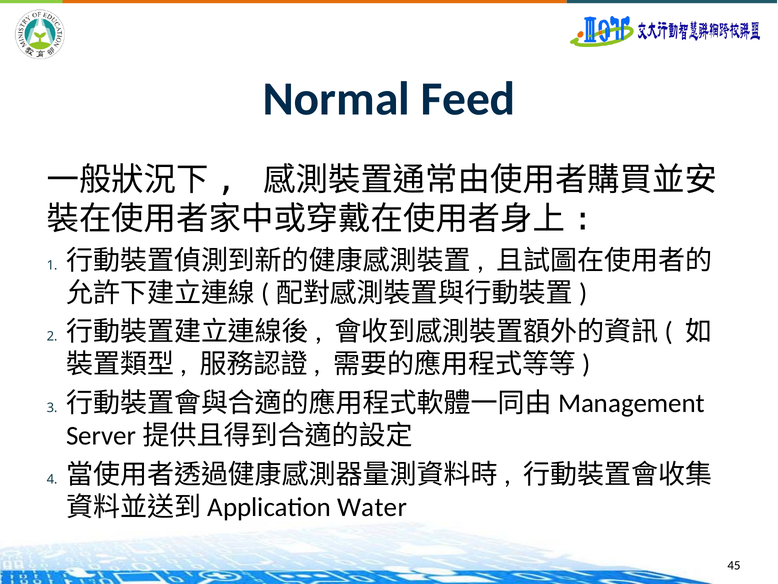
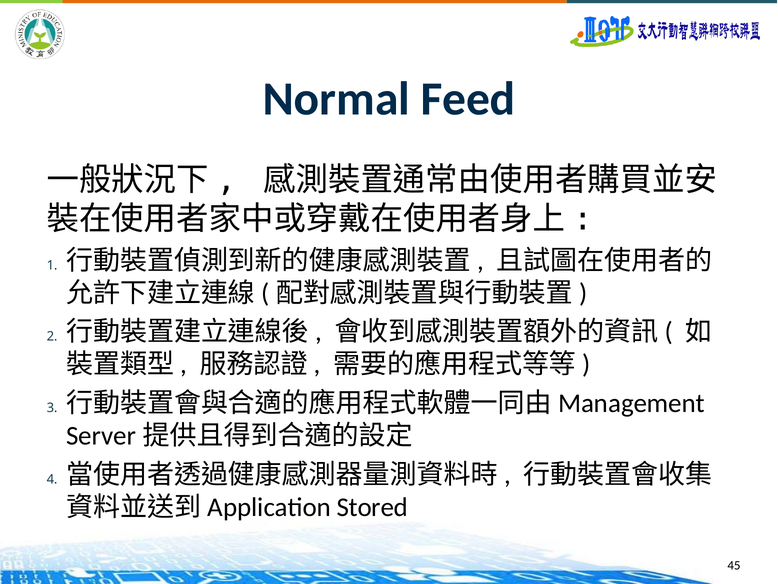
Water: Water -> Stored
